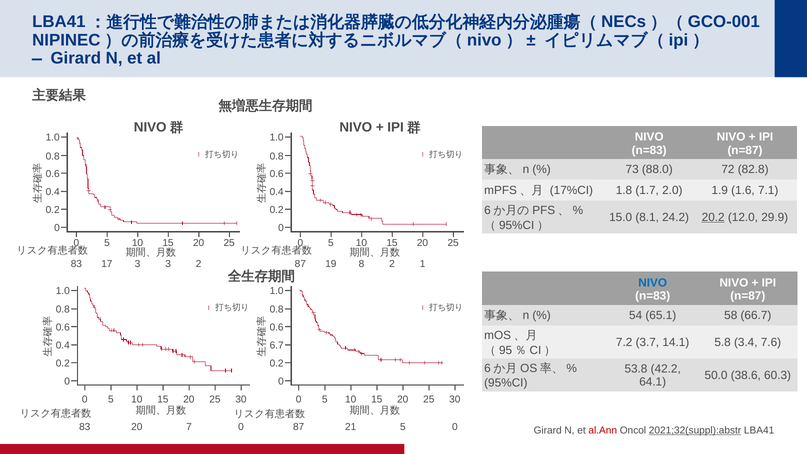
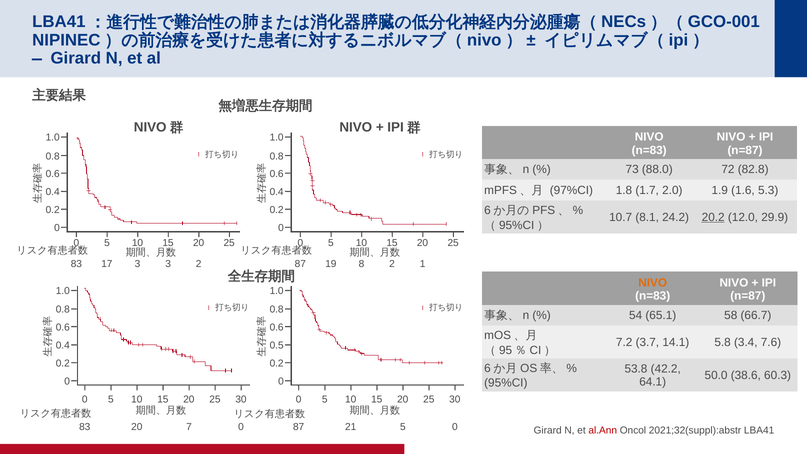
17%CI: 17%CI -> 97%CI
7.1: 7.1 -> 5.3
15.0: 15.0 -> 10.7
NIVO at (653, 283) colour: blue -> orange
6.7: 6.7 -> 0.5
2021;32(suppl):abstr underline: present -> none
